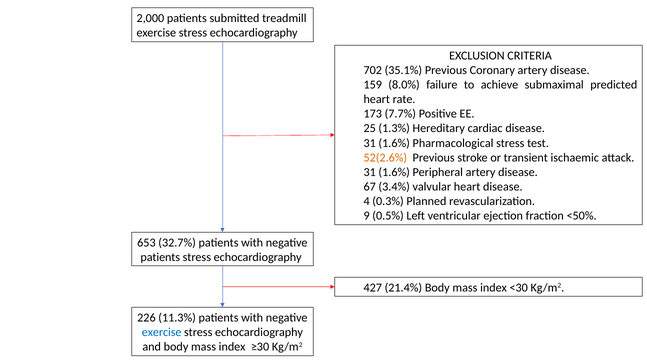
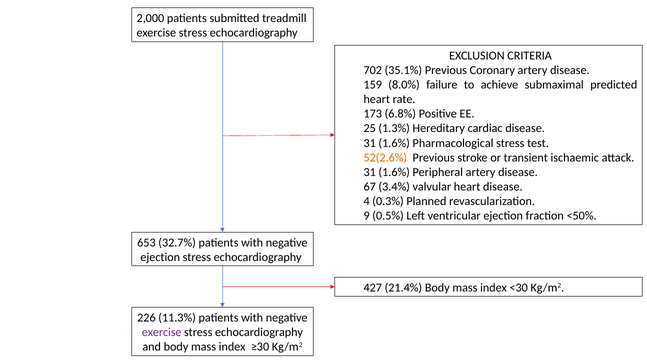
7.7%: 7.7% -> 6.8%
patients at (160, 257): patients -> ejection
exercise at (162, 332) colour: blue -> purple
